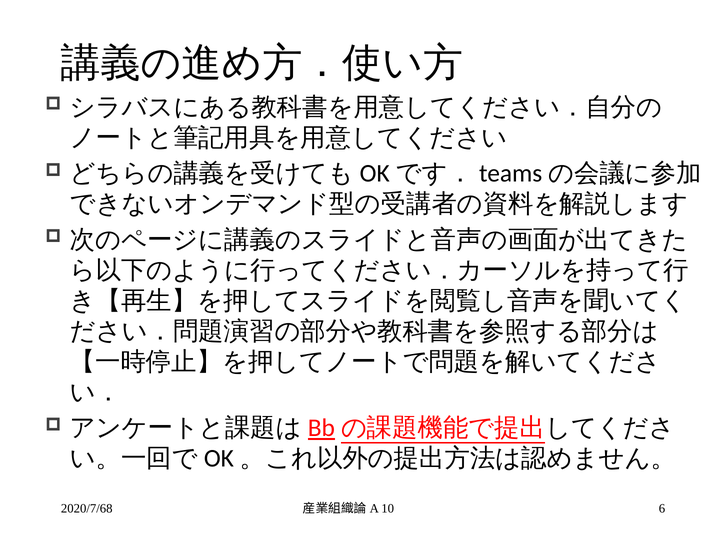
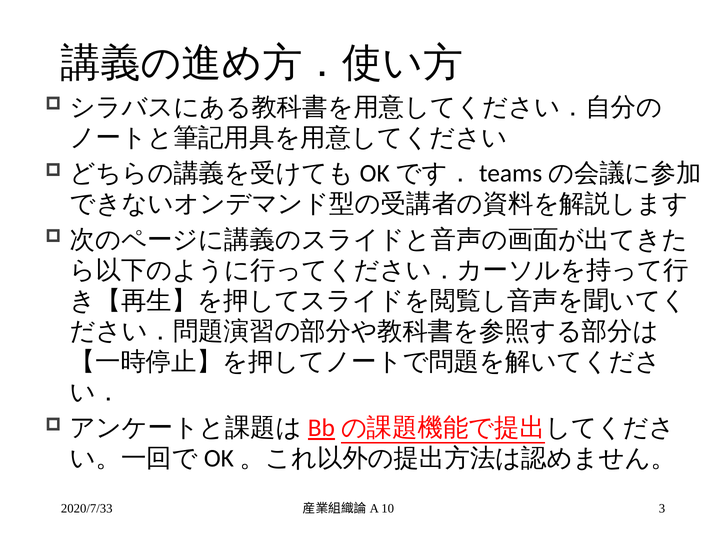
2020/7/68: 2020/7/68 -> 2020/7/33
6: 6 -> 3
